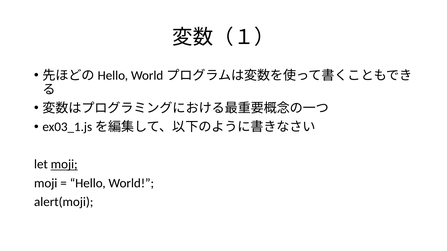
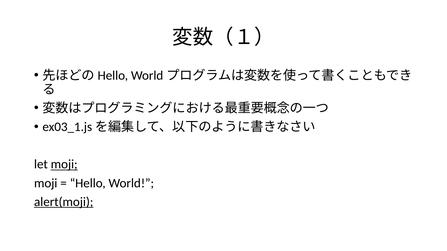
alert(moji underline: none -> present
